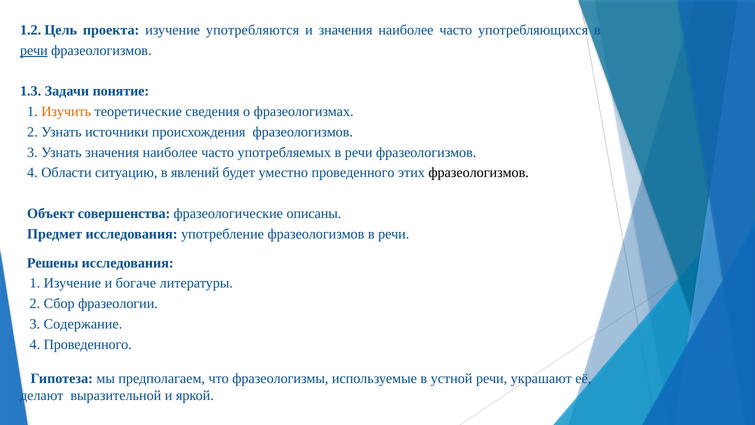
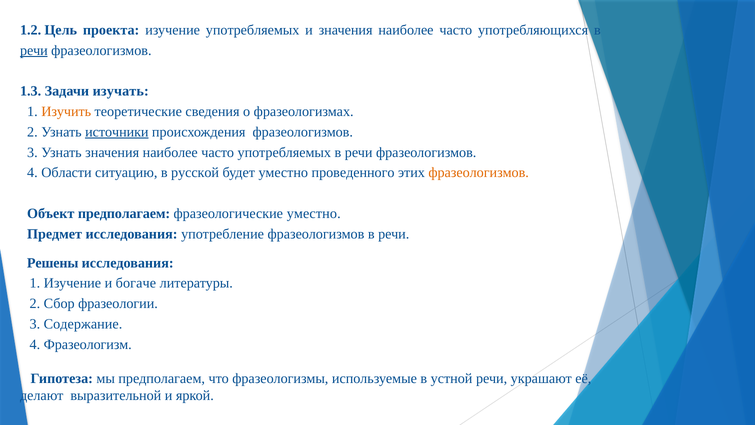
изучение употребляются: употребляются -> употребляемых
понятие: понятие -> изучать
источники underline: none -> present
явлений: явлений -> русской
фразеологизмов at (479, 173) colour: black -> orange
Объект совершенства: совершенства -> предполагаем
фразеологические описаны: описаны -> уместно
4 Проведенного: Проведенного -> Фразеологизм
